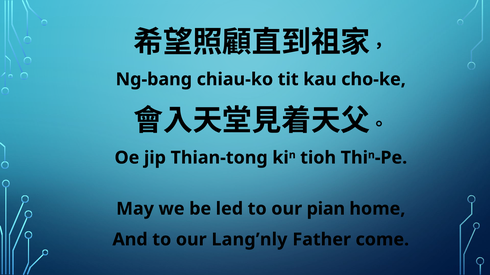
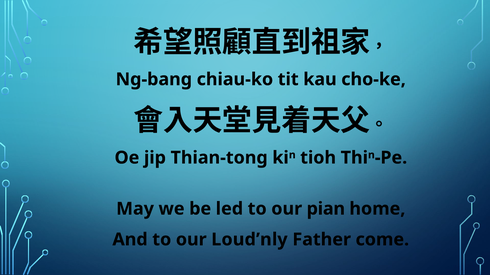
Lang’nly: Lang’nly -> Loud’nly
